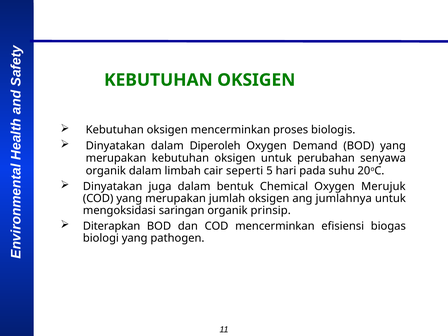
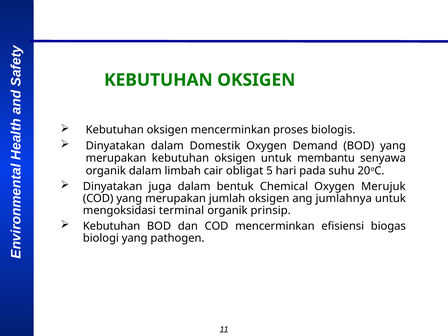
Diperoleh: Diperoleh -> Domestik
perubahan: perubahan -> membantu
seperti: seperti -> obligat
saringan: saringan -> terminal
Diterapkan at (112, 226): Diterapkan -> Kebutuhan
